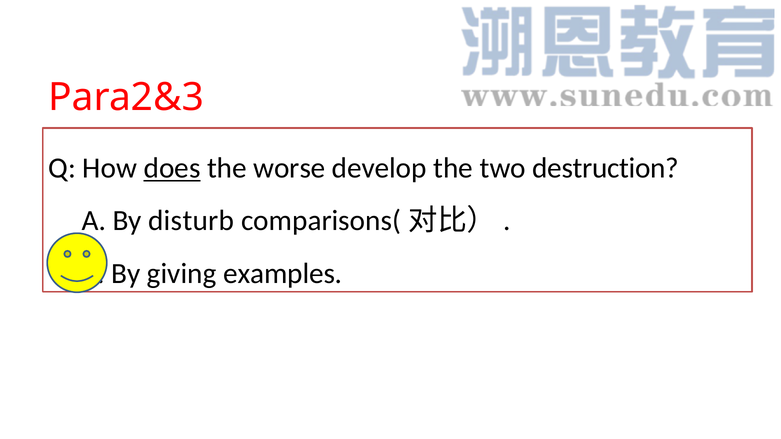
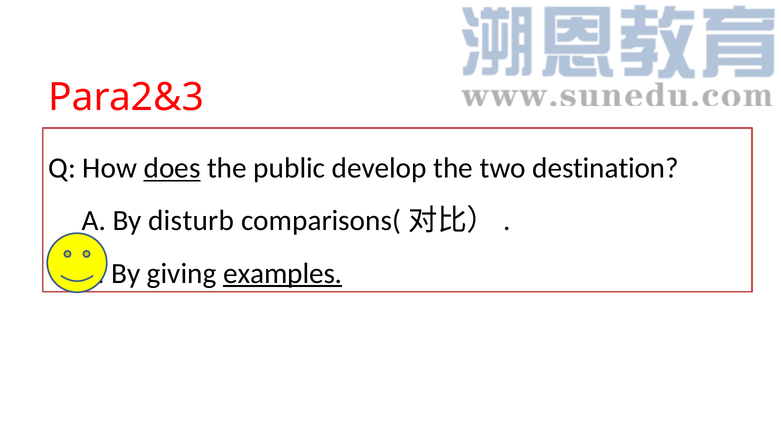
worse: worse -> public
destruction: destruction -> destination
examples underline: none -> present
